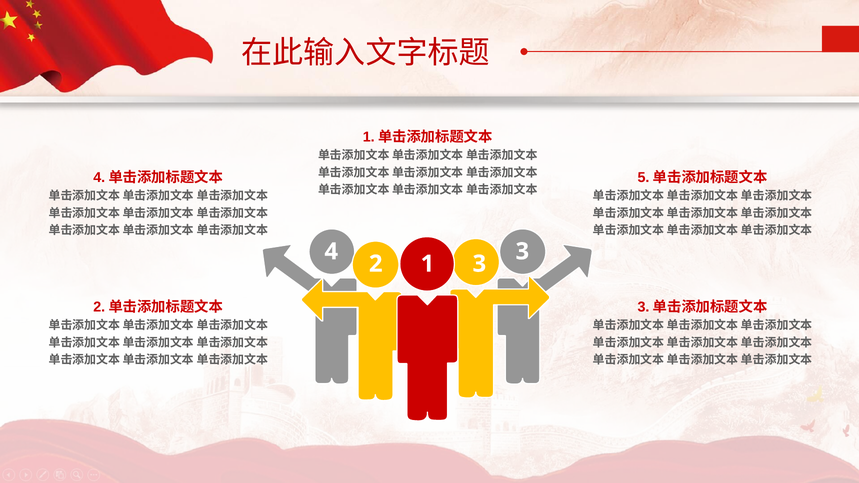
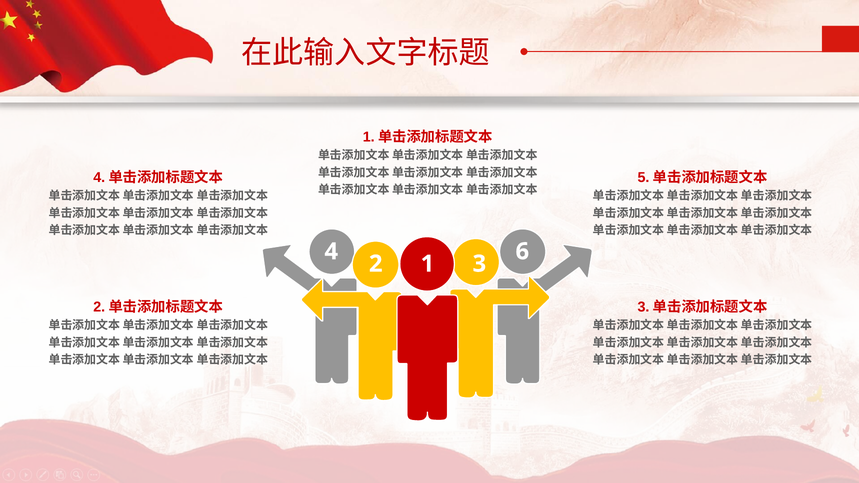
4 3: 3 -> 6
